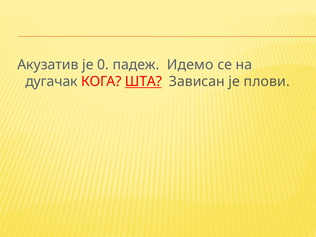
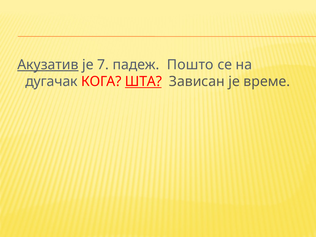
Акузатив underline: none -> present
0: 0 -> 7
Идемо: Идемо -> Пошто
плови: плови -> време
